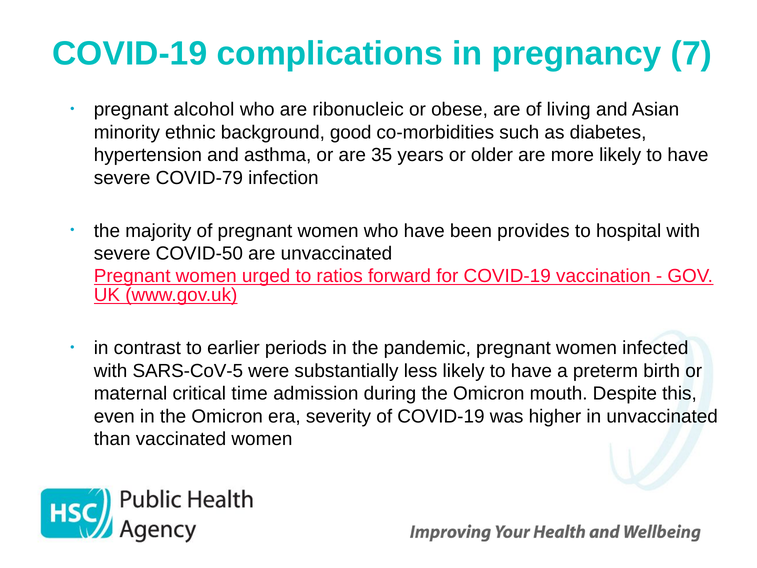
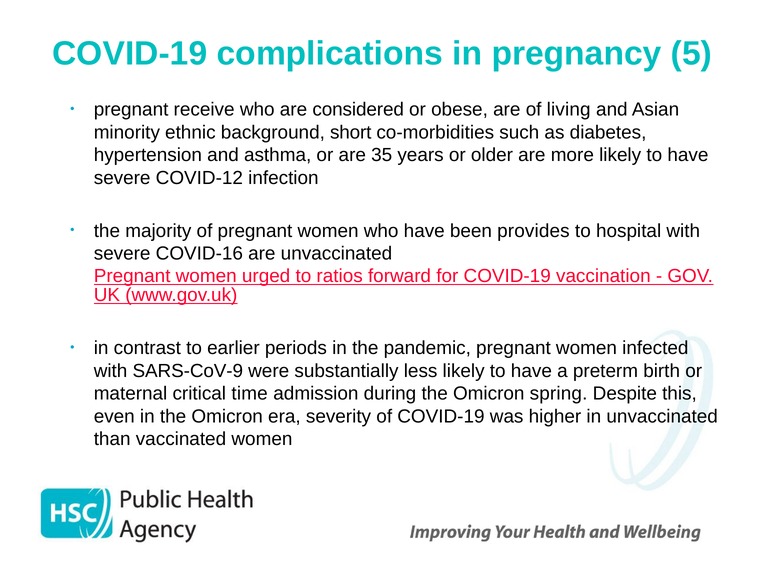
7: 7 -> 5
alcohol: alcohol -> receive
ribonucleic: ribonucleic -> considered
good: good -> short
COVID-79: COVID-79 -> COVID-12
COVID-50: COVID-50 -> COVID-16
SARS-CoV-5: SARS-CoV-5 -> SARS-CoV-9
mouth: mouth -> spring
